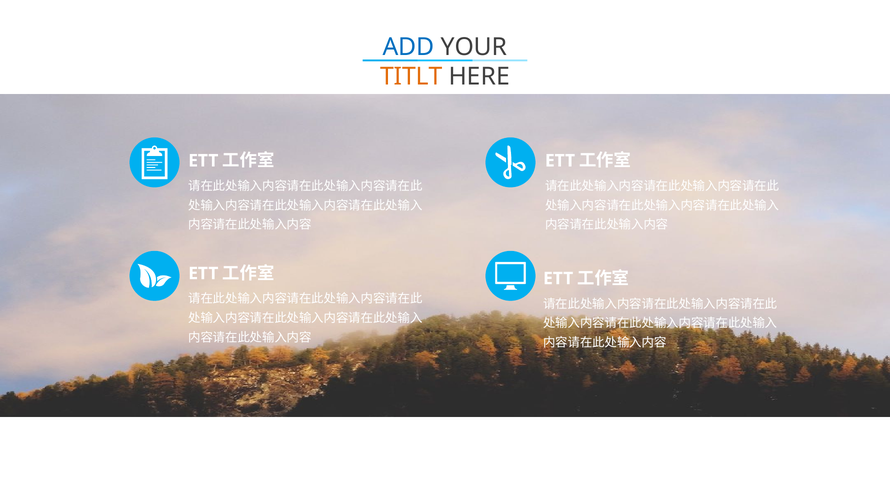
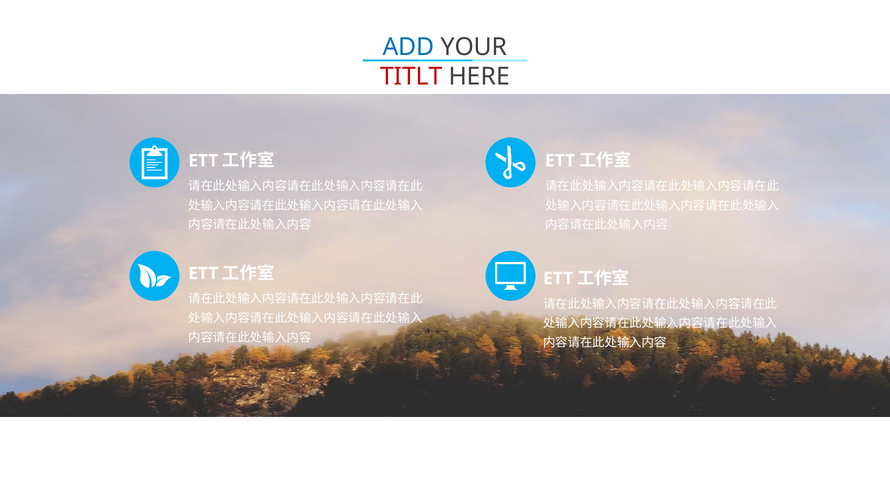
TITLT colour: orange -> red
